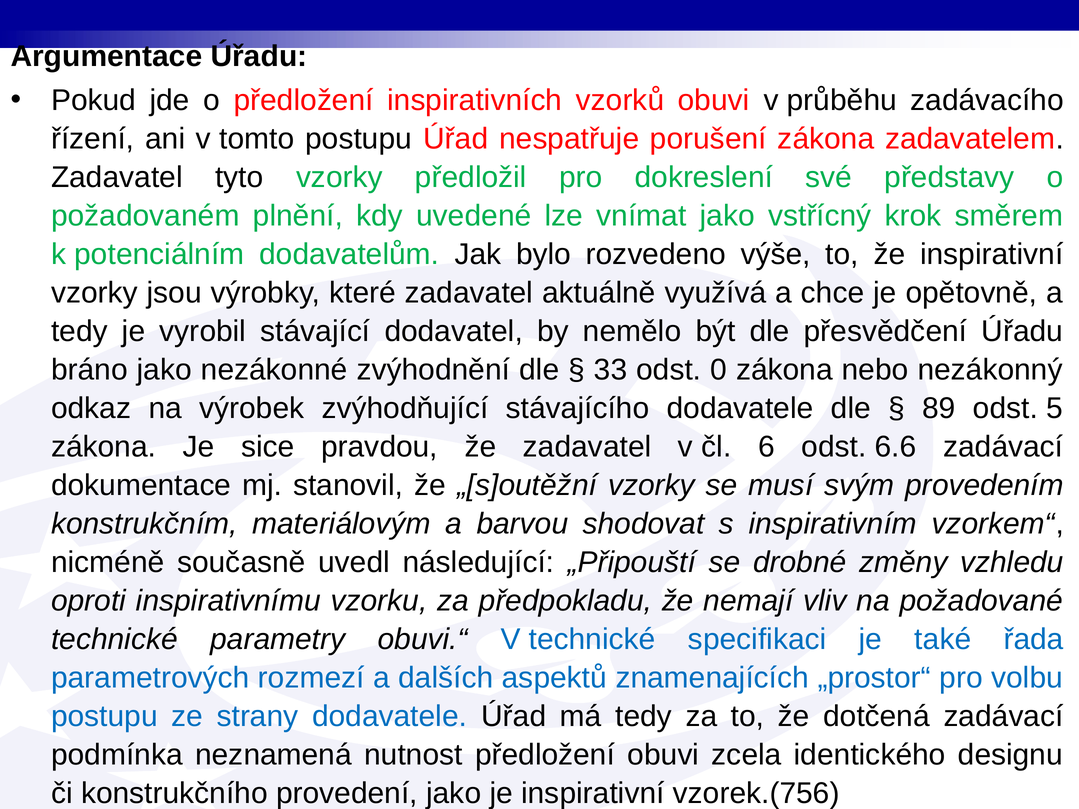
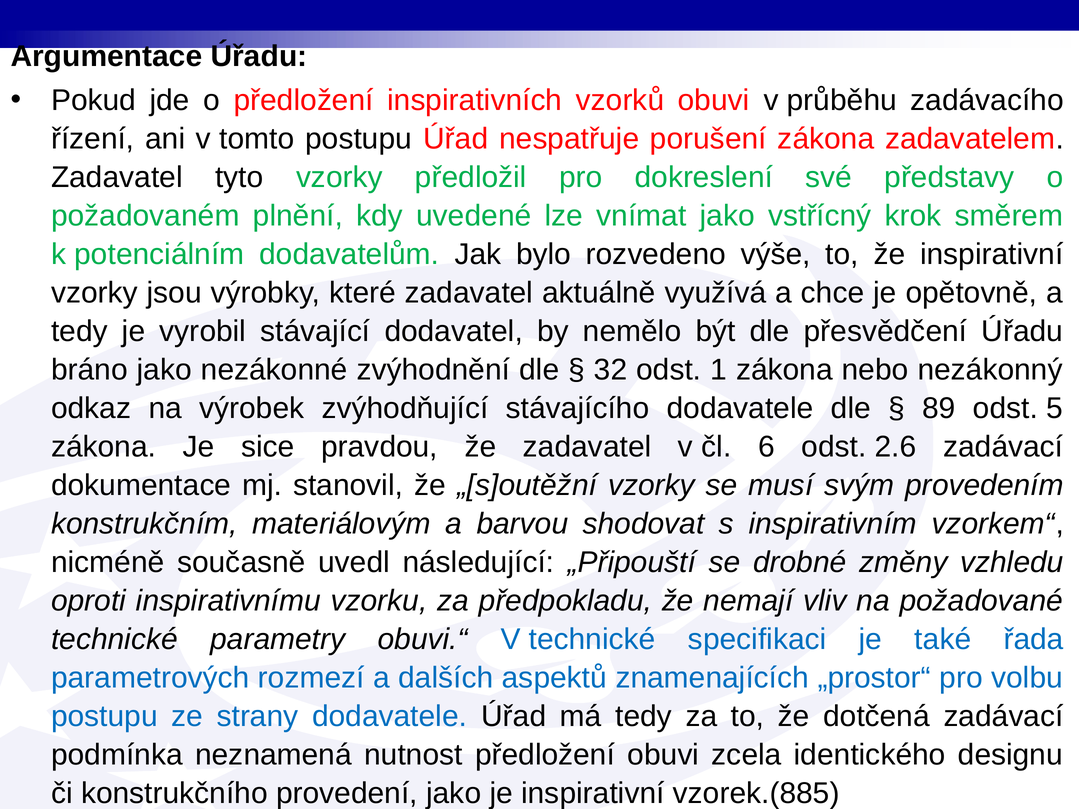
33: 33 -> 32
0: 0 -> 1
6.6: 6.6 -> 2.6
vzorek.(756: vzorek.(756 -> vzorek.(885
